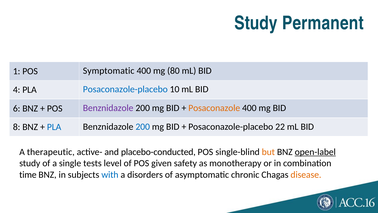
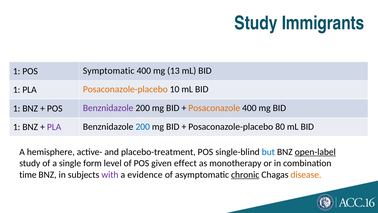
Permanent: Permanent -> Immigrants
80: 80 -> 13
4 at (17, 90): 4 -> 1
Posaconazole-placebo at (125, 89) colour: blue -> orange
6 at (17, 108): 6 -> 1
8 at (17, 127): 8 -> 1
PLA at (54, 127) colour: blue -> purple
22: 22 -> 80
therapeutic: therapeutic -> hemisphere
placebo-conducted: placebo-conducted -> placebo-treatment
but colour: orange -> blue
tests: tests -> form
safety: safety -> effect
with colour: blue -> purple
disorders: disorders -> evidence
chronic underline: none -> present
